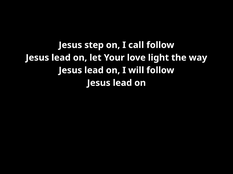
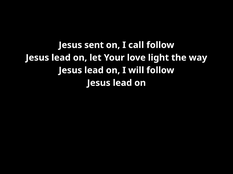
step: step -> sent
